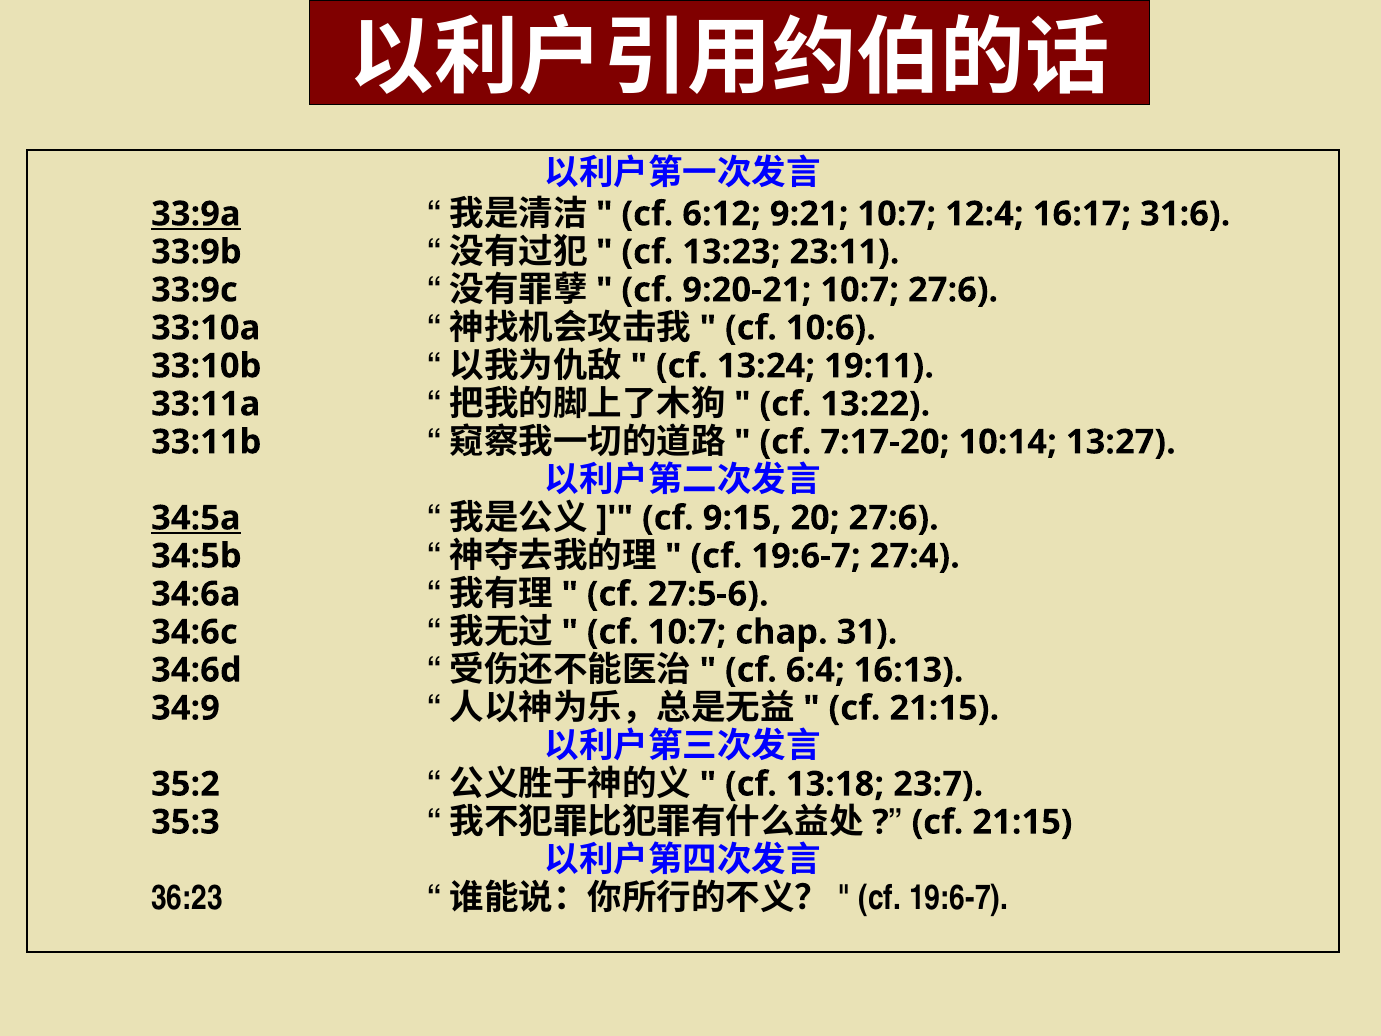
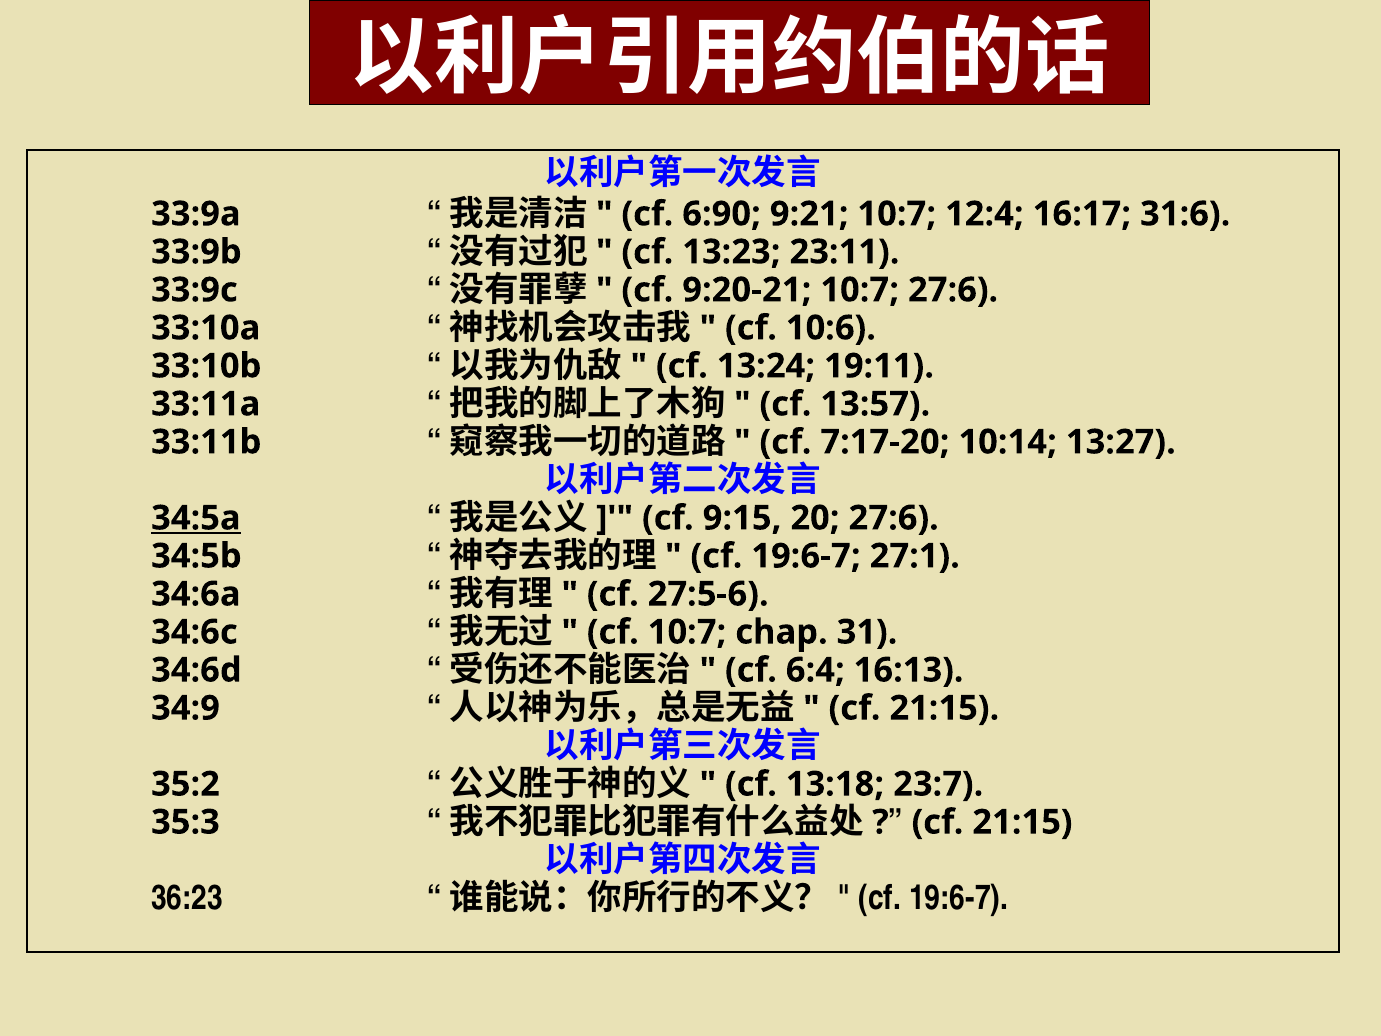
33:9a underline: present -> none
6:12: 6:12 -> 6:90
13:22: 13:22 -> 13:57
27:4: 27:4 -> 27:1
